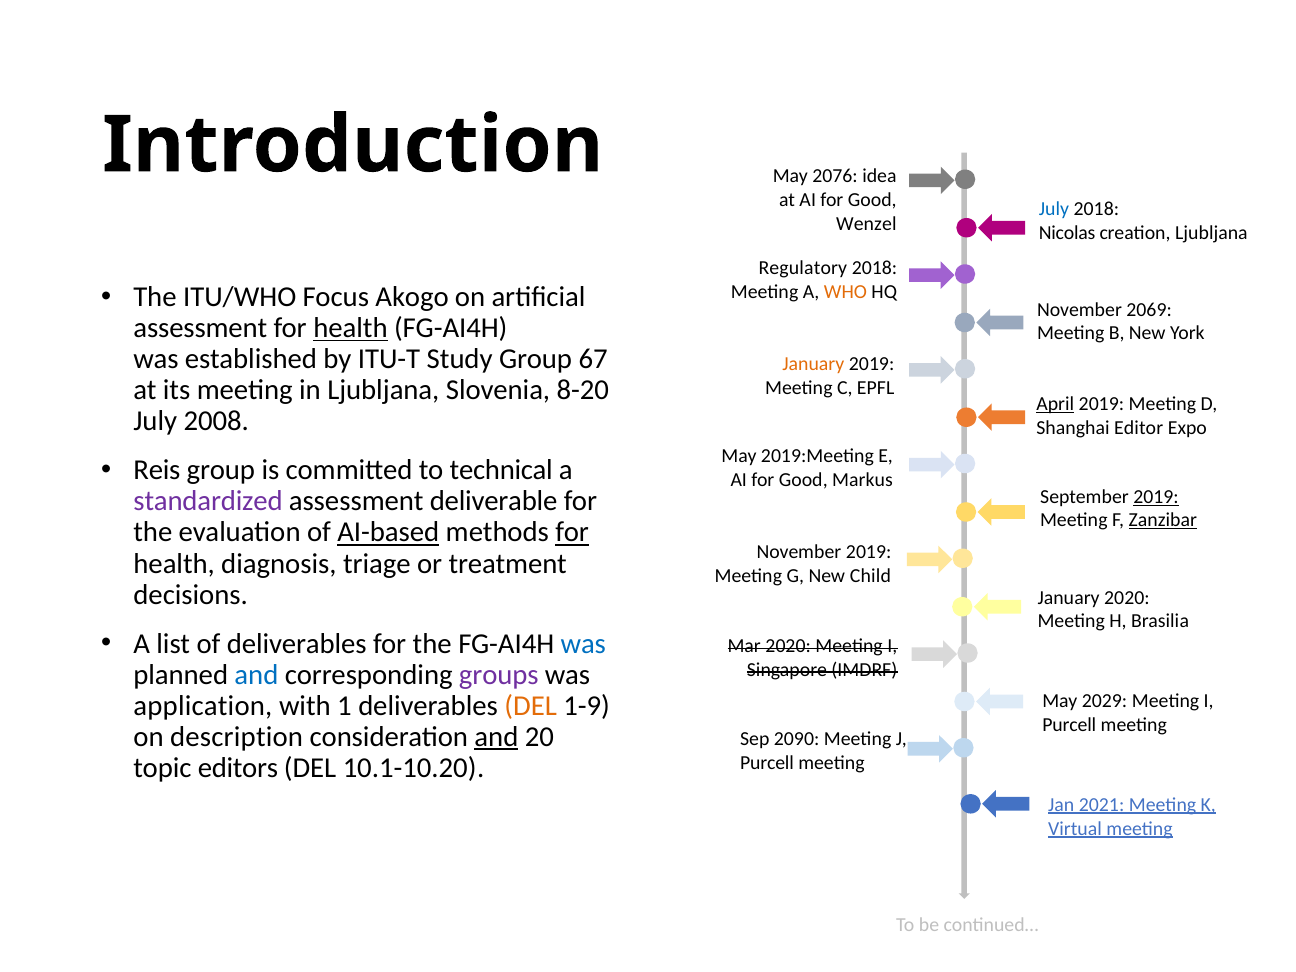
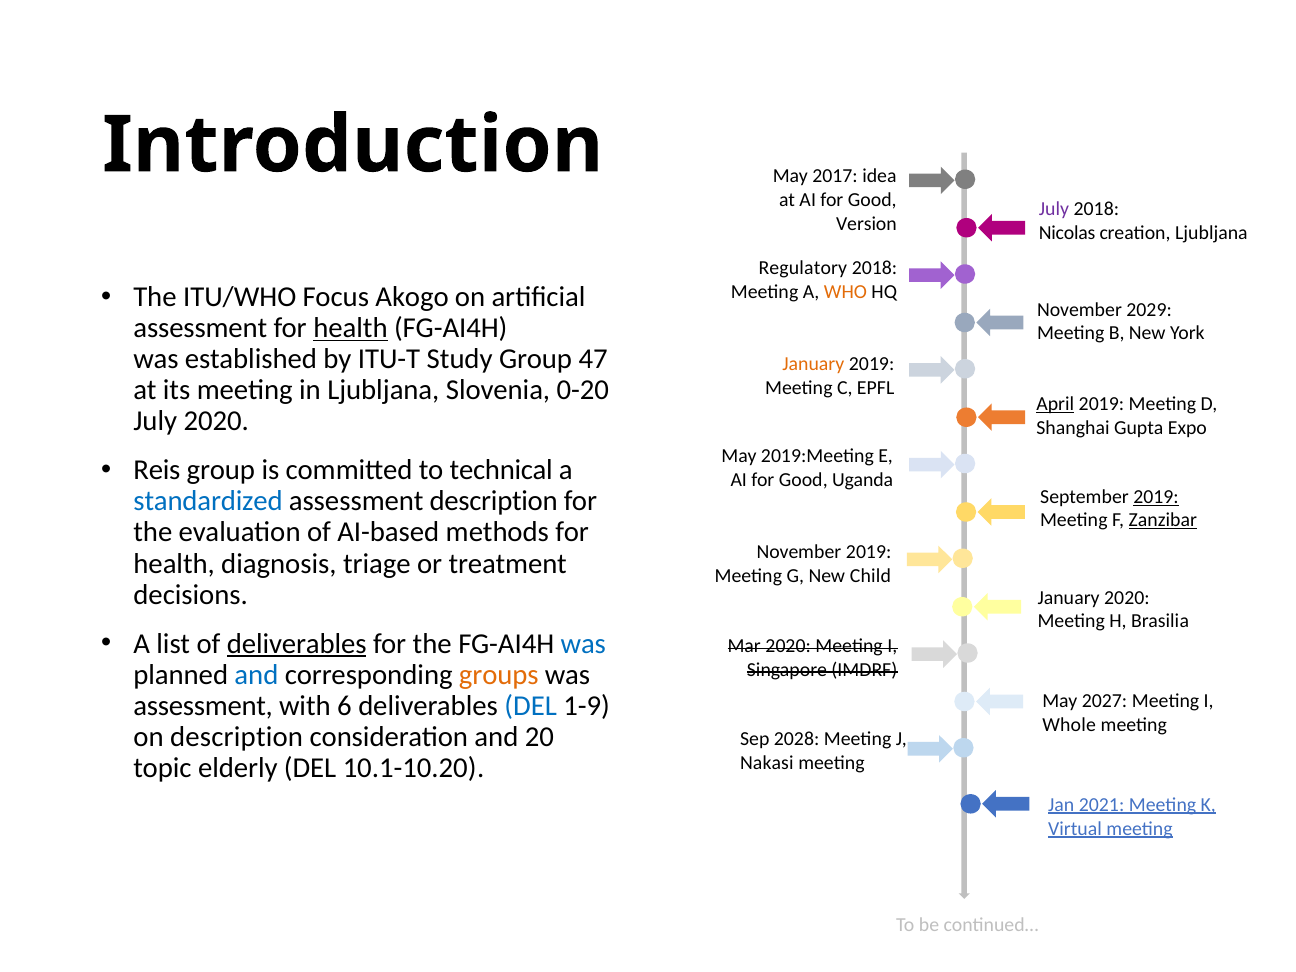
2076: 2076 -> 2017
July at (1054, 209) colour: blue -> purple
Wenzel: Wenzel -> Version
2069: 2069 -> 2029
67: 67 -> 47
8-20: 8-20 -> 0-20
July 2008: 2008 -> 2020
Editor: Editor -> Gupta
Markus: Markus -> Uganda
standardized colour: purple -> blue
assessment deliverable: deliverable -> description
AI-based underline: present -> none
for at (572, 532) underline: present -> none
deliverables at (297, 644) underline: none -> present
groups colour: purple -> orange
2029: 2029 -> 2027
application at (203, 706): application -> assessment
1: 1 -> 6
DEL at (531, 706) colour: orange -> blue
Purcell at (1069, 725): Purcell -> Whole
and at (496, 737) underline: present -> none
2090: 2090 -> 2028
Purcell at (767, 763): Purcell -> Nakasi
editors: editors -> elderly
